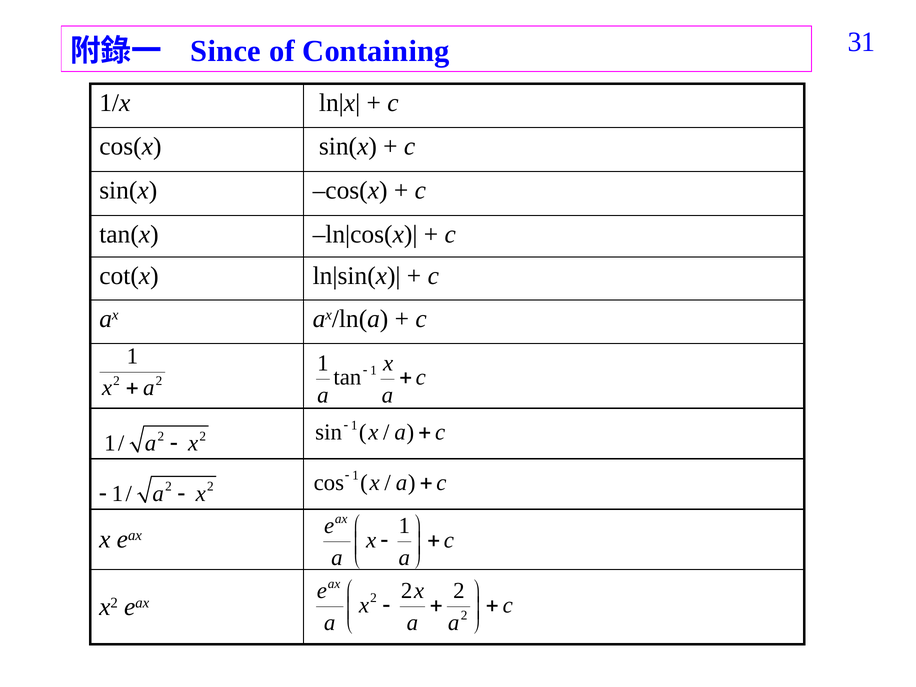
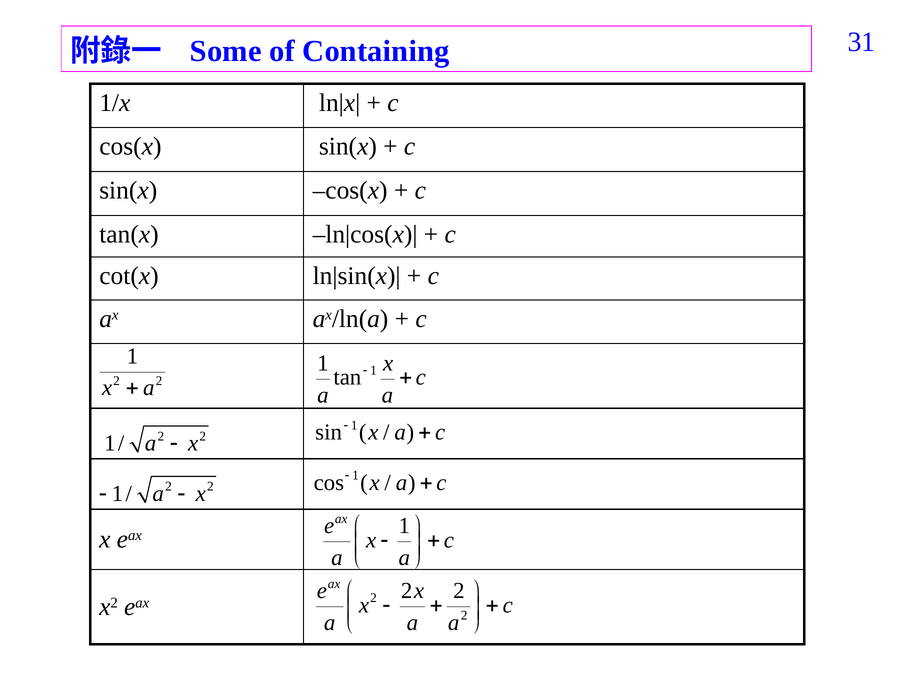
Since: Since -> Some
